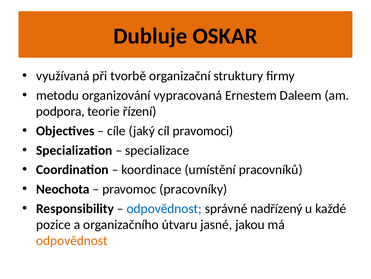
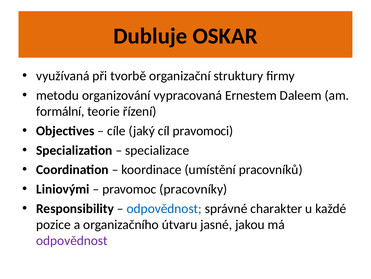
podpora: podpora -> formální
Neochota: Neochota -> Liniovými
nadřízený: nadřízený -> charakter
odpovědnost at (72, 240) colour: orange -> purple
